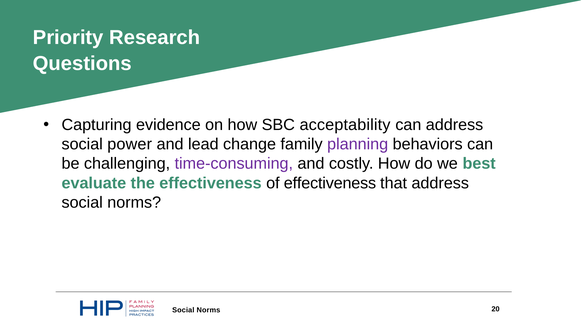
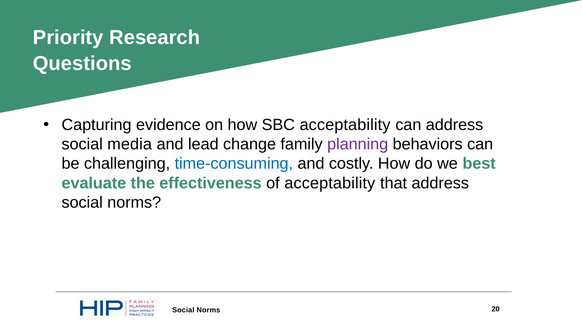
power: power -> media
time-consuming colour: purple -> blue
of effectiveness: effectiveness -> acceptability
